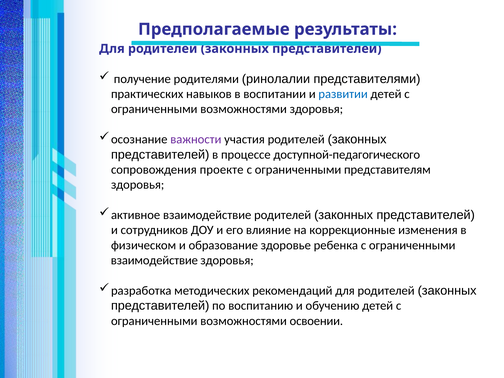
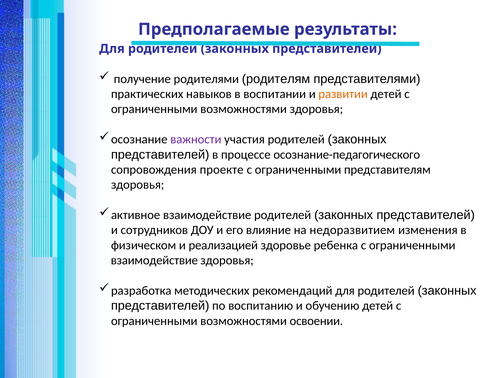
ринолалии: ринолалии -> родителям
развитии colour: blue -> orange
доступной-педагогического: доступной-педагогического -> осознание-педагогического
коррекционные: коррекционные -> недоразвитием
образование: образование -> реализацией
